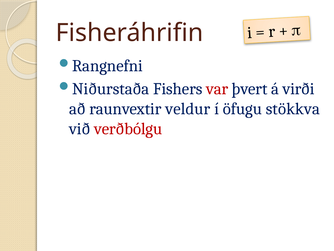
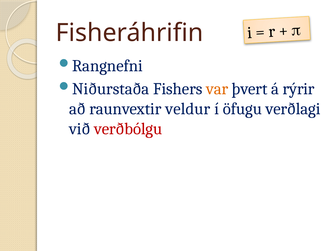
var colour: red -> orange
virði: virði -> rýrir
stökkva: stökkva -> verðlagi
